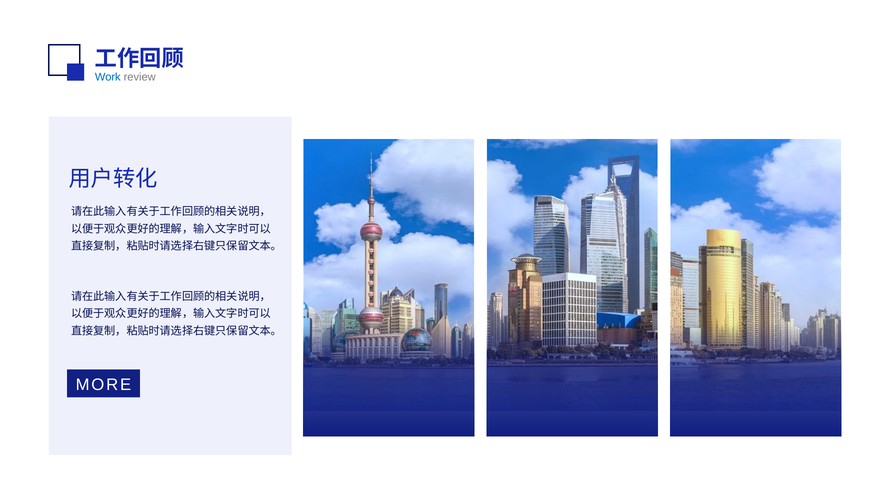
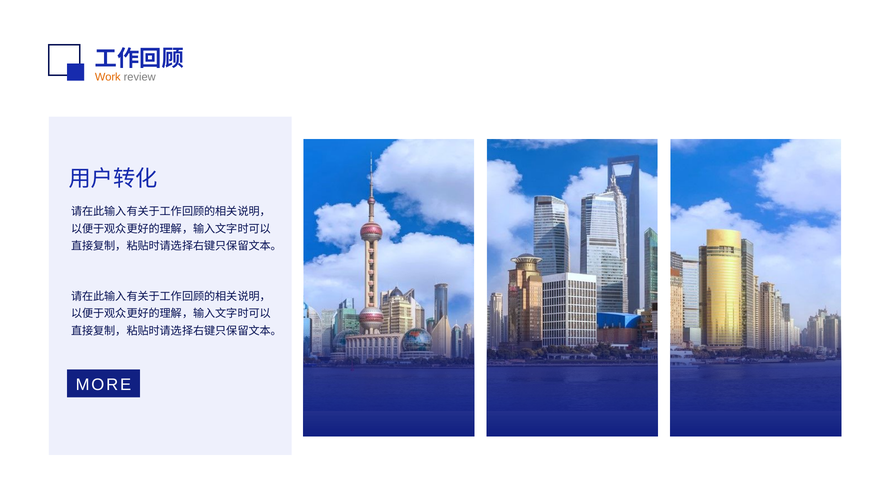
Work colour: blue -> orange
